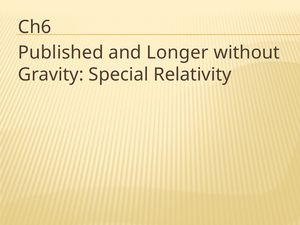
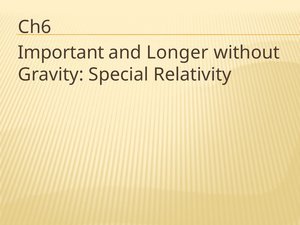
Published: Published -> Important
